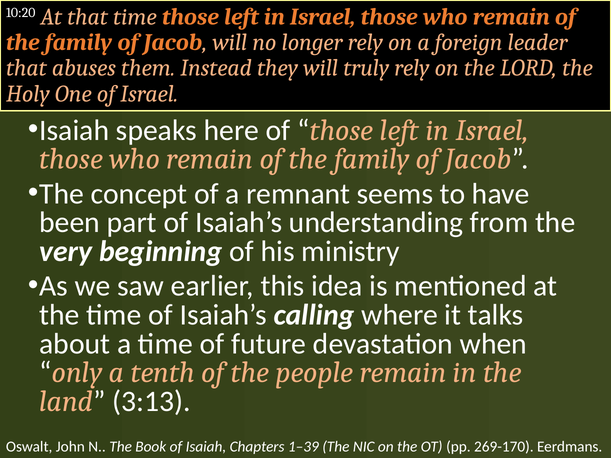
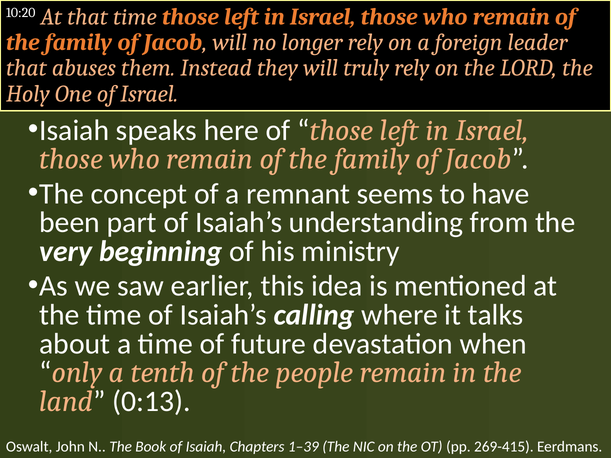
3:13: 3:13 -> 0:13
269-170: 269-170 -> 269-415
